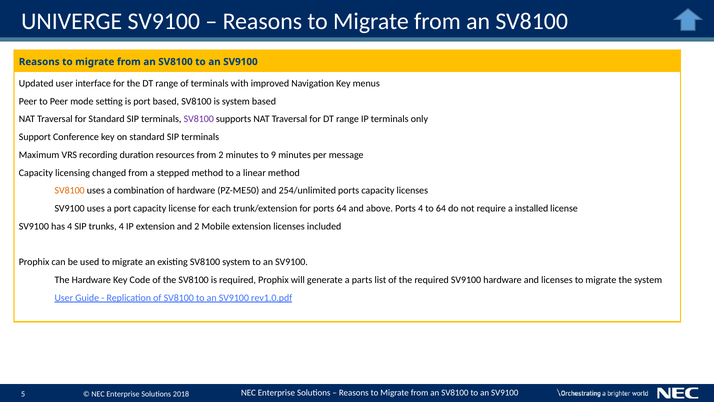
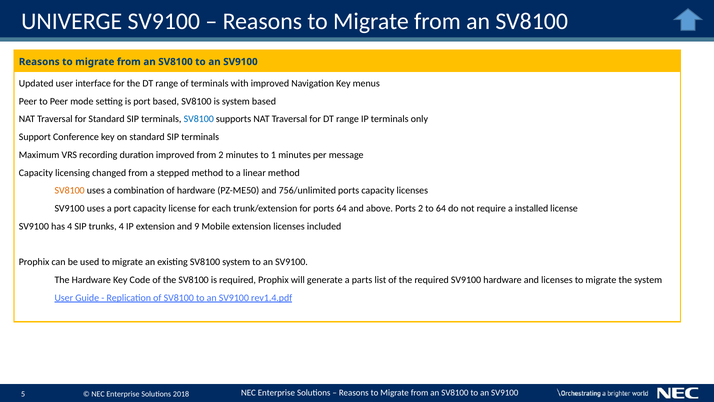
SV8100 at (199, 119) colour: purple -> blue
duration resources: resources -> improved
9: 9 -> 1
254/unlimited: 254/unlimited -> 756/unlimited
Ports 4: 4 -> 2
and 2: 2 -> 9
rev1.0.pdf: rev1.0.pdf -> rev1.4.pdf
